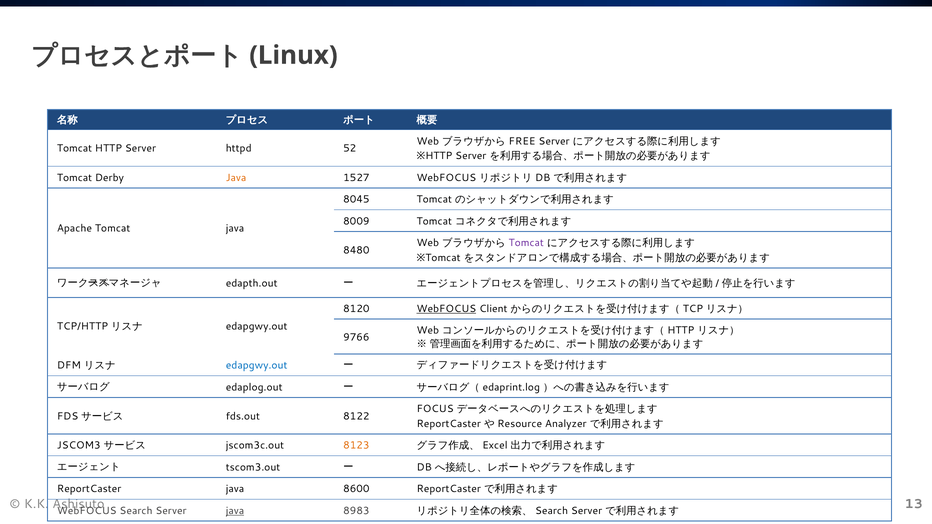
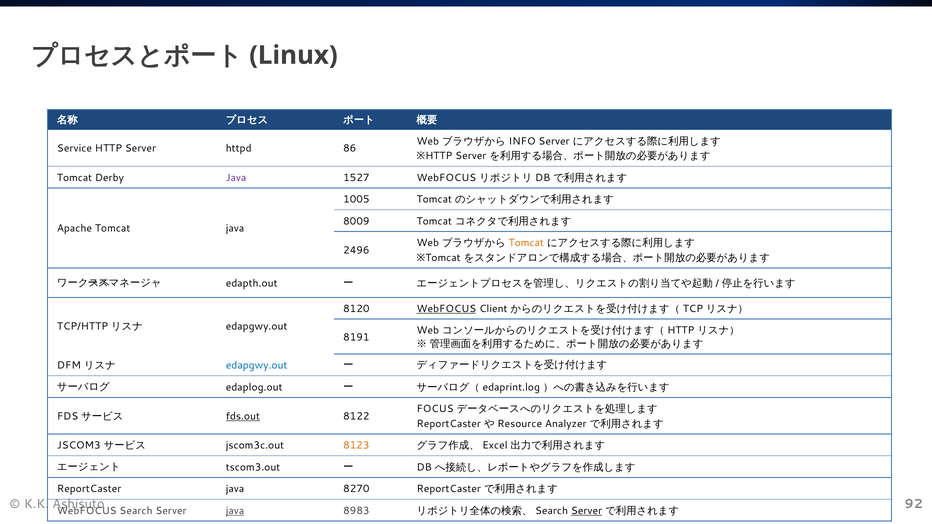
FREE: FREE -> INFO
Tomcat at (75, 149): Tomcat -> Service
52: 52 -> 86
Java at (236, 178) colour: orange -> purple
8045: 8045 -> 1005
Tomcat at (526, 243) colour: purple -> orange
8480: 8480 -> 2496
9766: 9766 -> 8191
fds.out underline: none -> present
8600: 8600 -> 8270
13: 13 -> 92
Server at (587, 511) underline: none -> present
